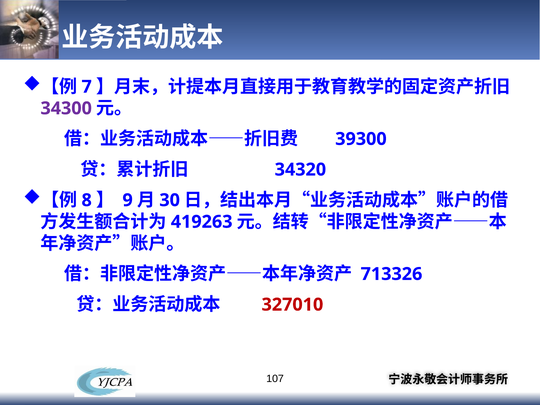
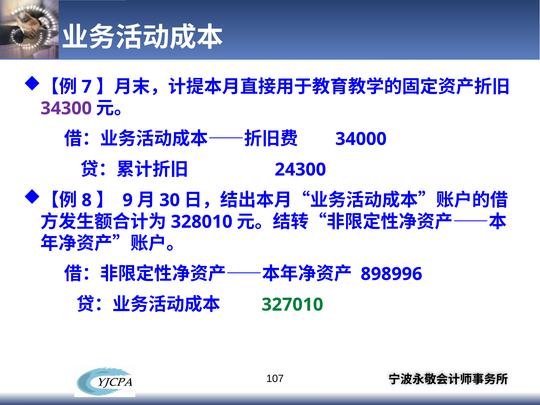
39300: 39300 -> 34000
34320: 34320 -> 24300
419263: 419263 -> 328010
713326: 713326 -> 898996
327010 colour: red -> green
